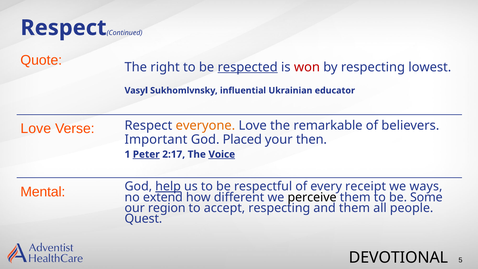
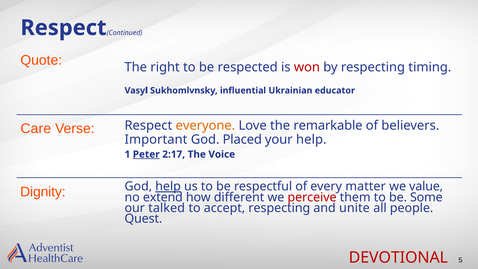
respected underline: present -> none
lowest: lowest -> timing
Love at (36, 129): Love -> Care
your then: then -> help
Voice underline: present -> none
receipt: receipt -> matter
ways: ways -> value
Mental: Mental -> Dignity
perceive colour: black -> red
region: region -> talked
and them: them -> unite
DEVOTIONAL colour: black -> red
